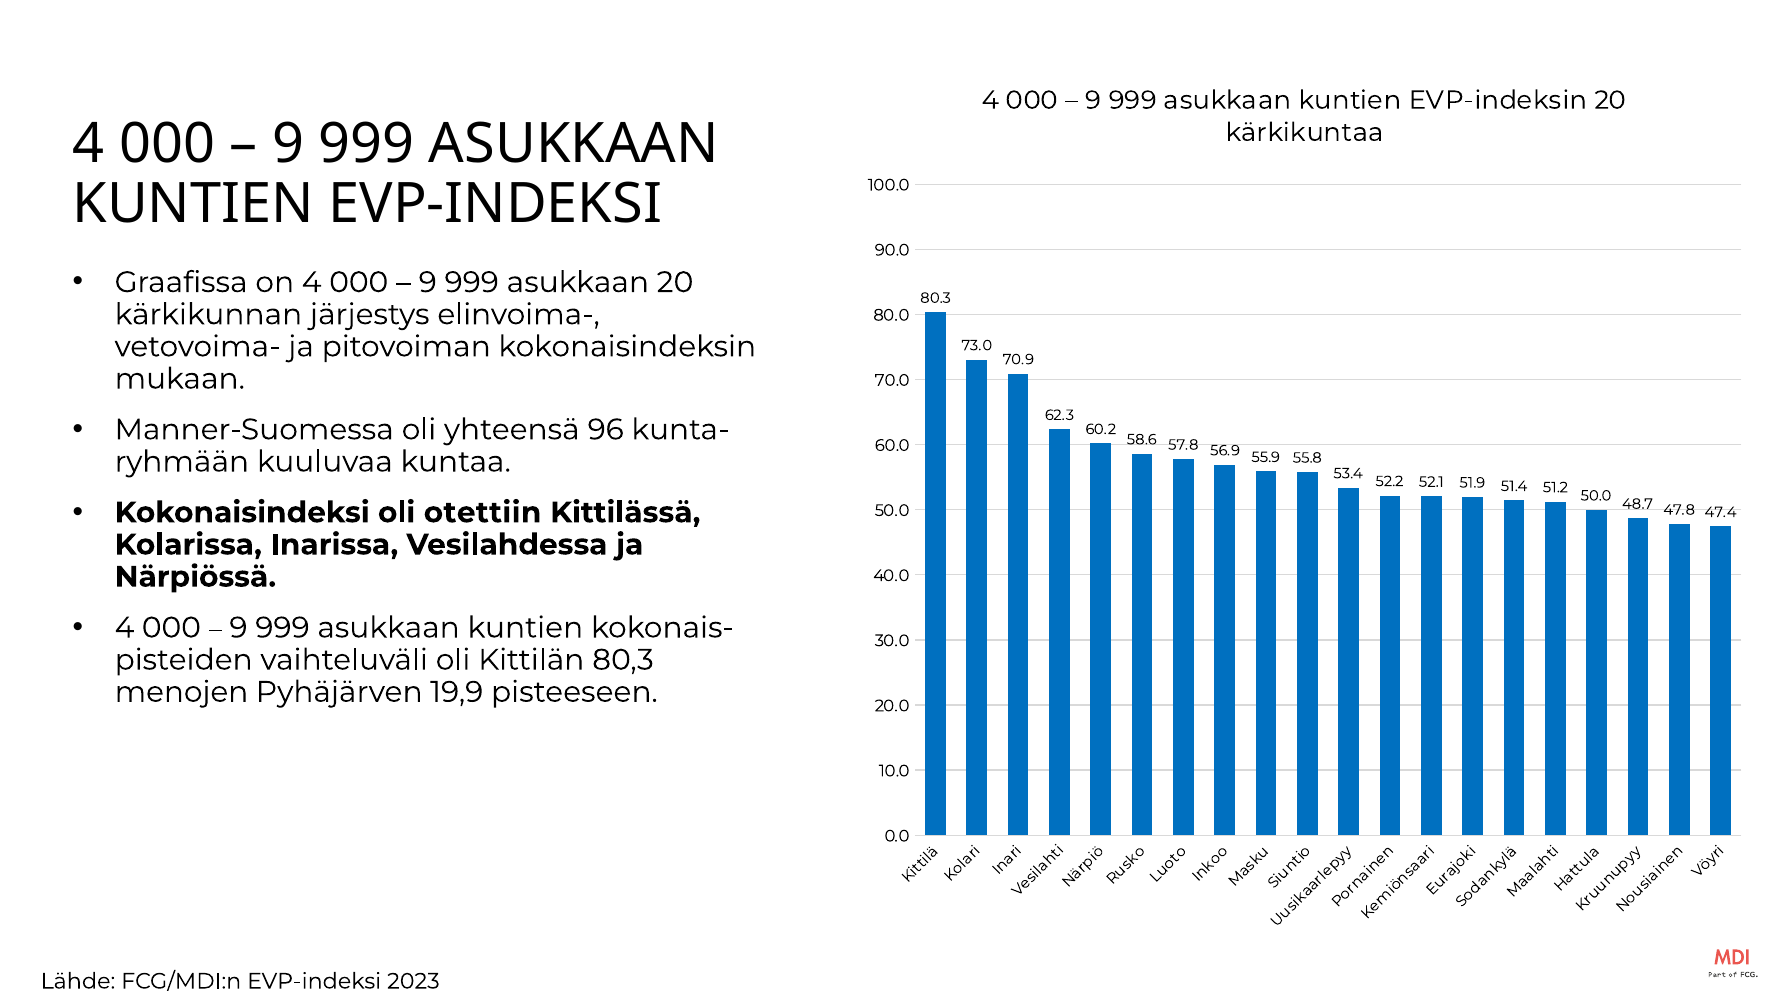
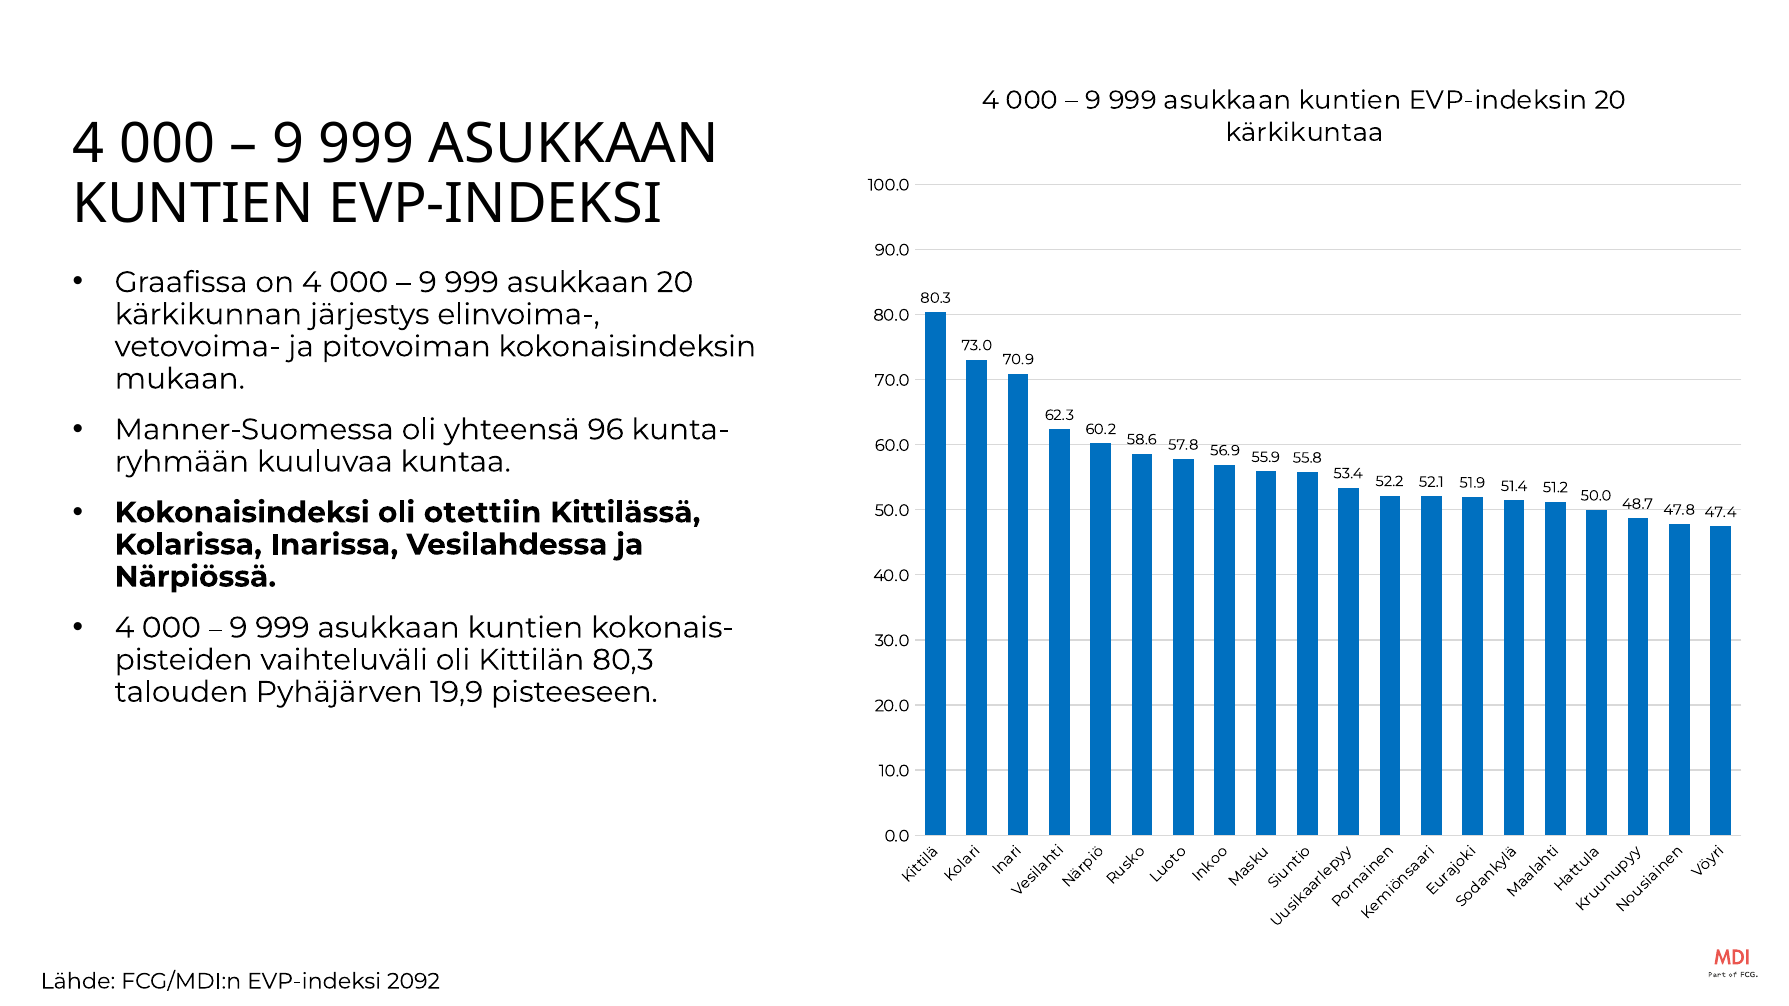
menojen: menojen -> talouden
2023: 2023 -> 2092
